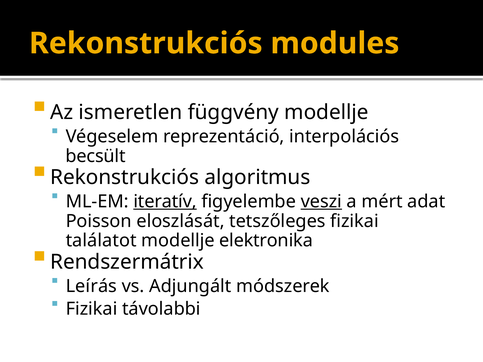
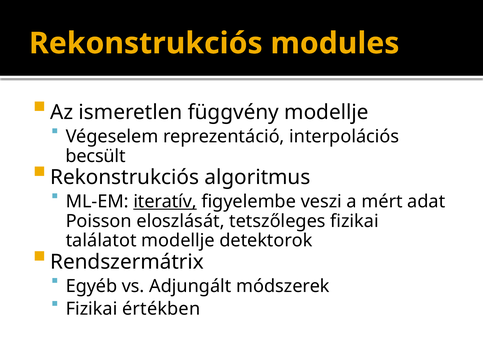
veszi underline: present -> none
elektronika: elektronika -> detektorok
Leírás: Leírás -> Egyéb
távolabbi: távolabbi -> értékben
